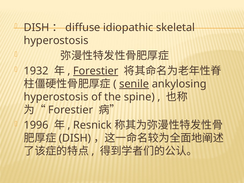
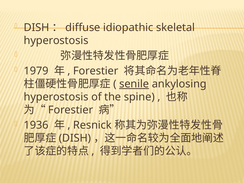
1932: 1932 -> 1979
Forestier at (96, 71) underline: present -> none
1996: 1996 -> 1936
